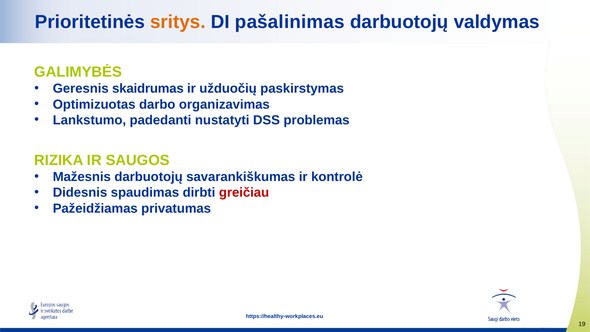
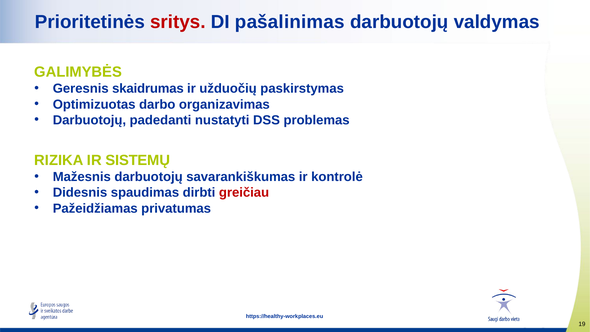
sritys colour: orange -> red
Lankstumo at (89, 120): Lankstumo -> Darbuotojų
SAUGOS: SAUGOS -> SISTEMŲ
